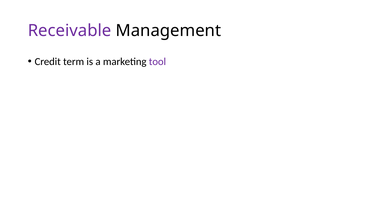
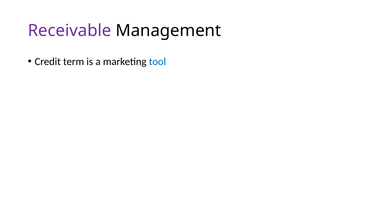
tool colour: purple -> blue
